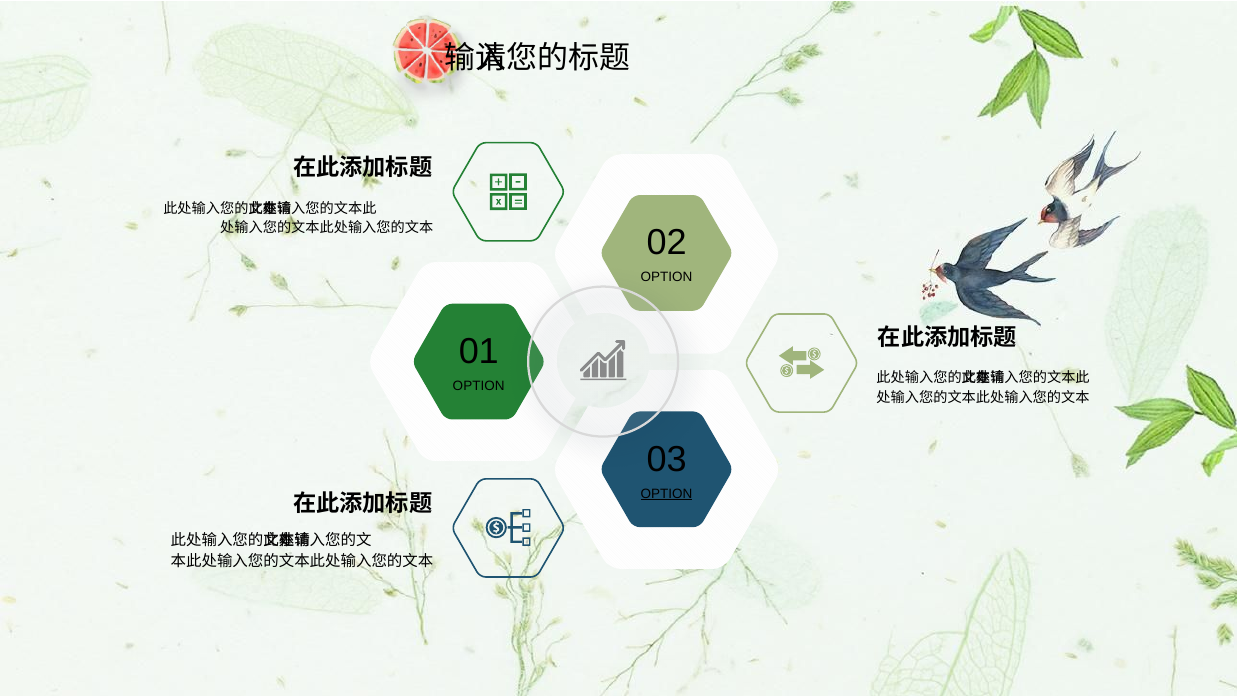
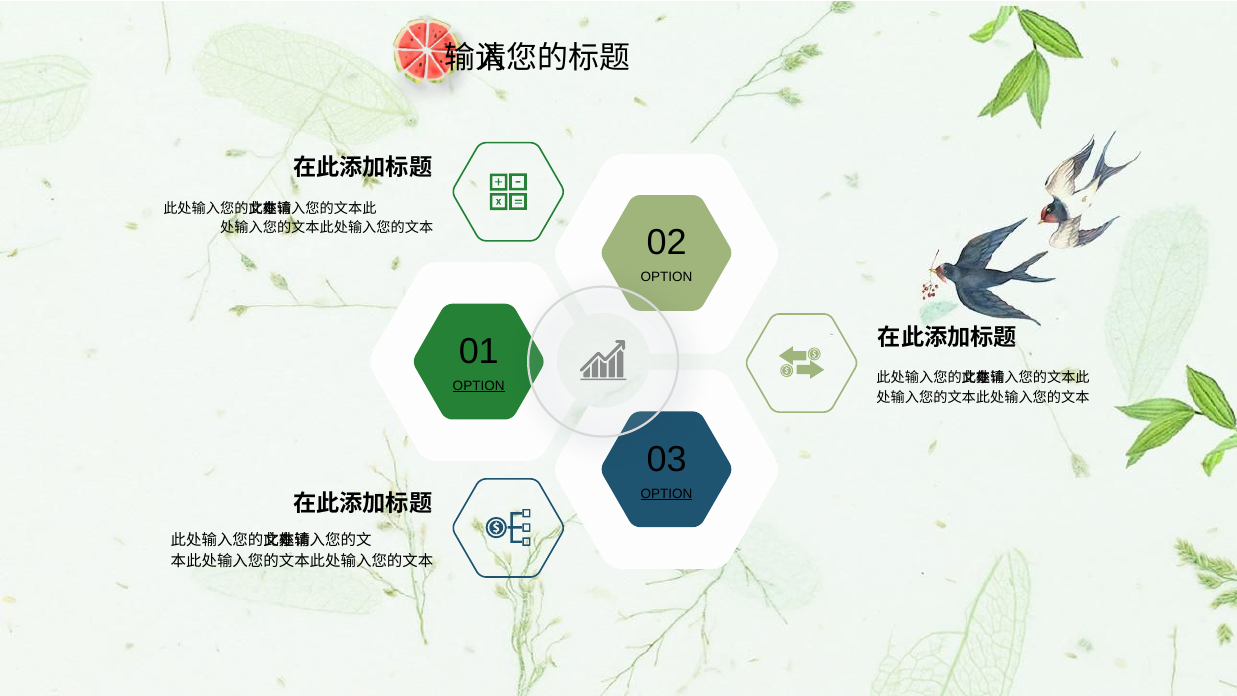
OPTION at (479, 386) underline: none -> present
